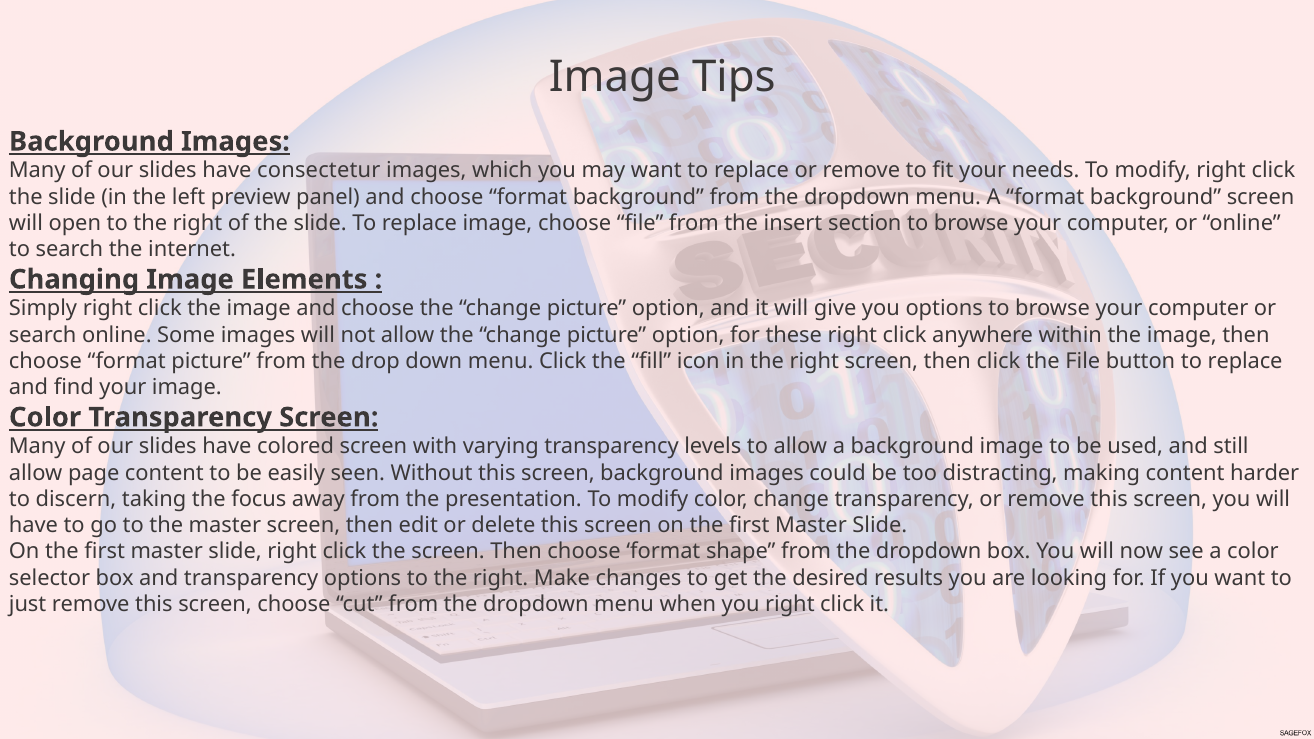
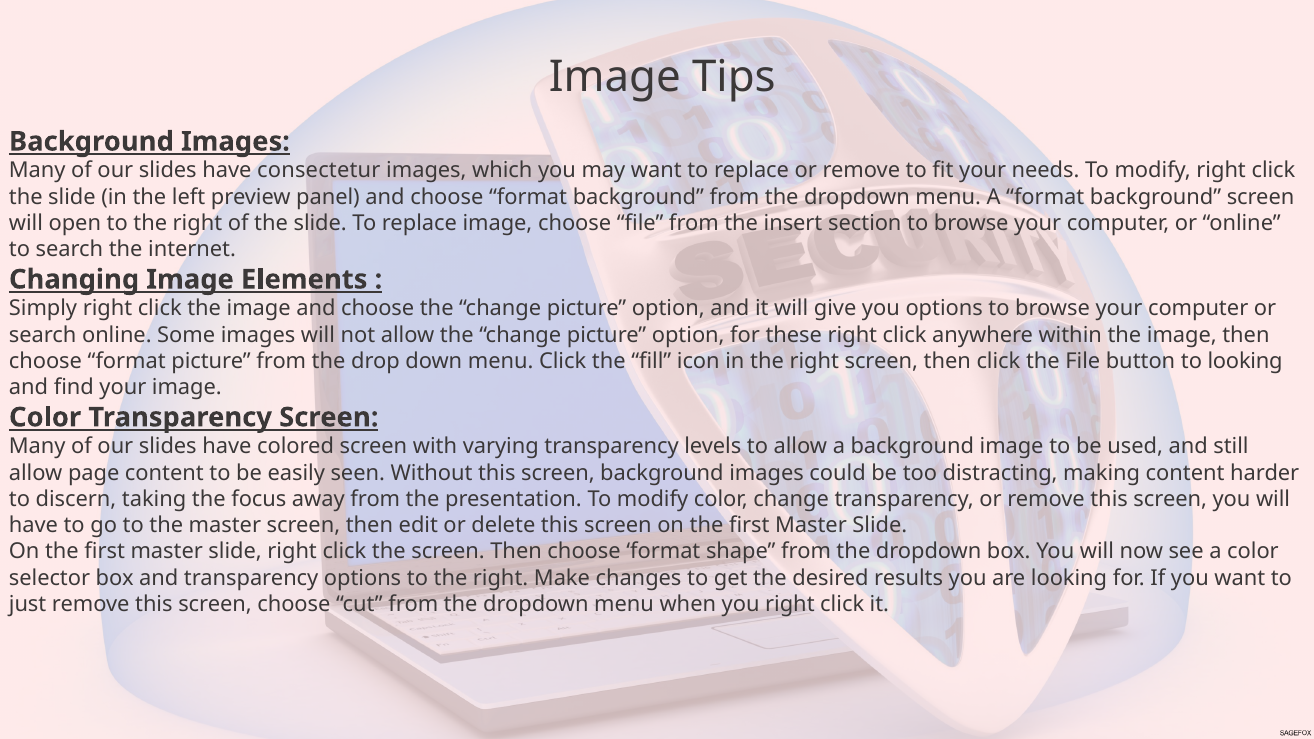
button to replace: replace -> looking
